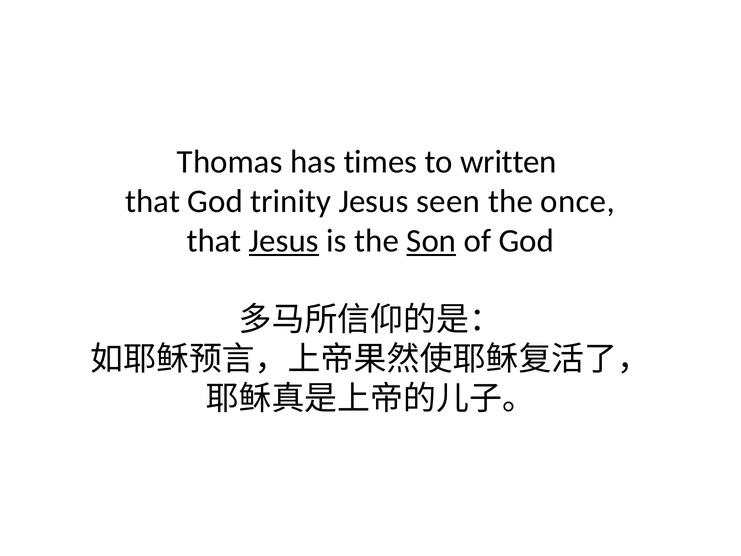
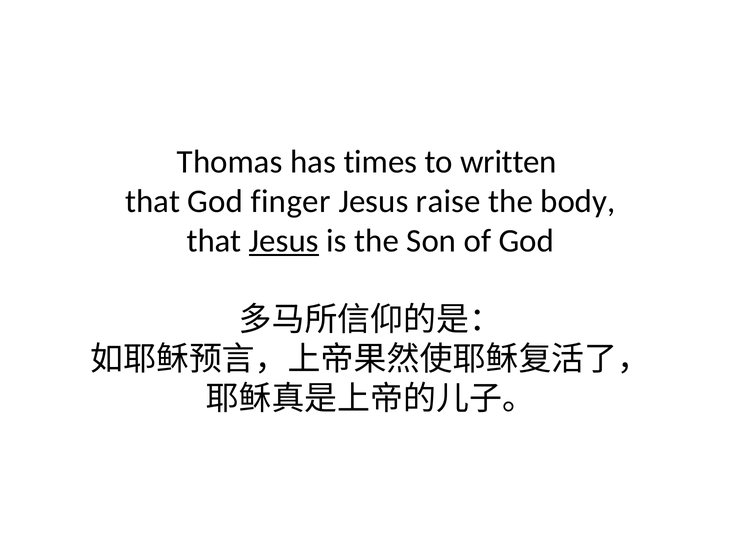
trinity: trinity -> finger
seen: seen -> raise
once: once -> body
Son underline: present -> none
